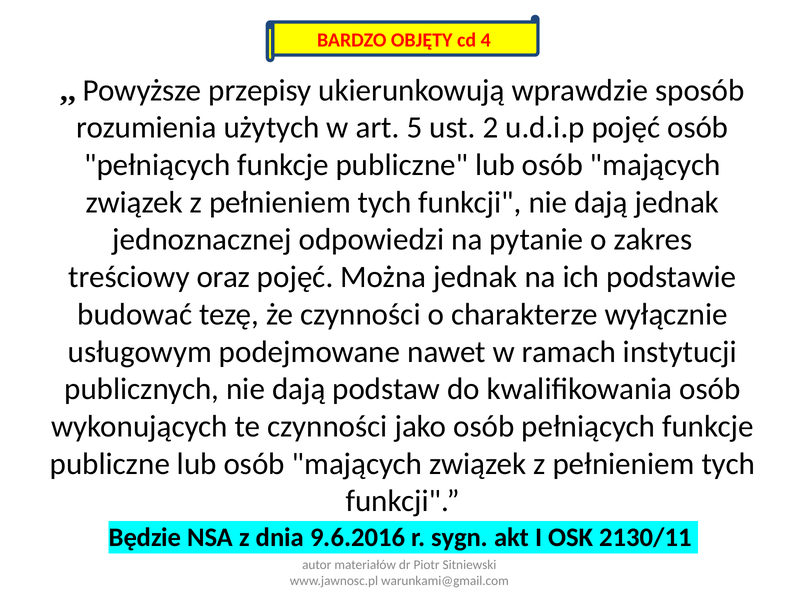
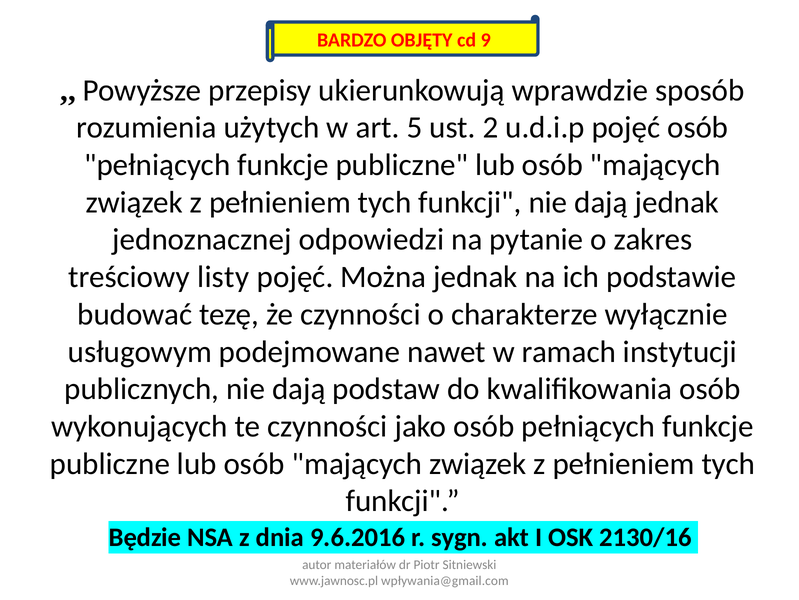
4: 4 -> 9
oraz: oraz -> listy
2130/11: 2130/11 -> 2130/16
warunkami@gmail.com: warunkami@gmail.com -> wpływania@gmail.com
